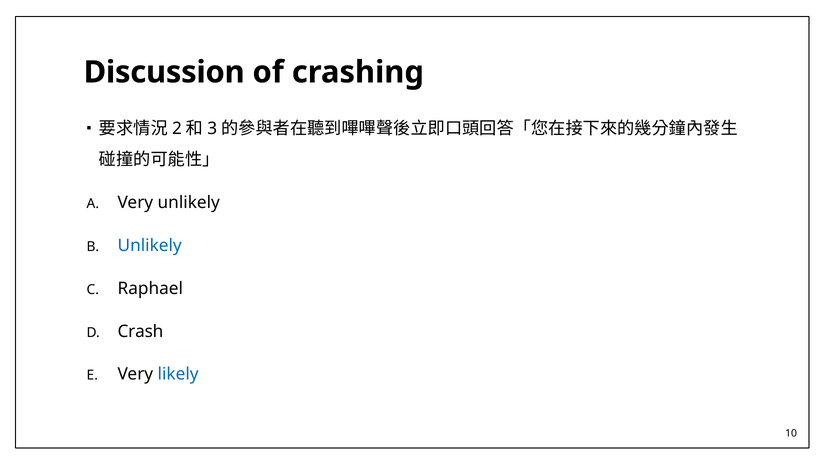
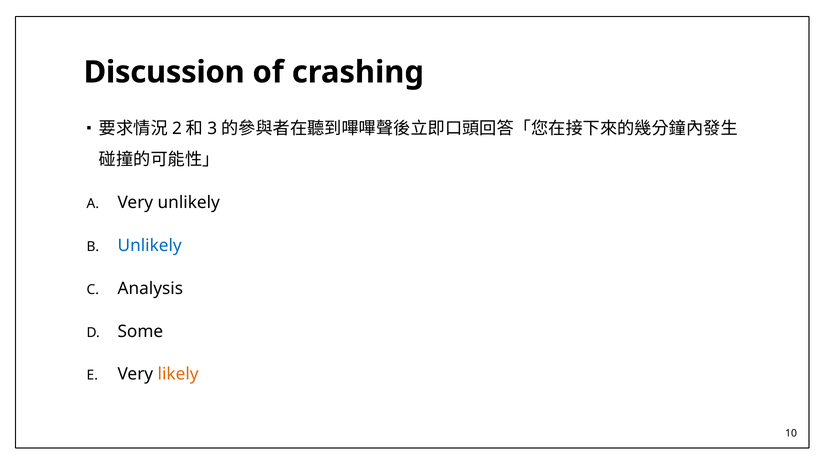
Raphael: Raphael -> Analysis
Crash: Crash -> Some
likely colour: blue -> orange
